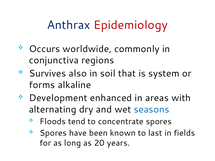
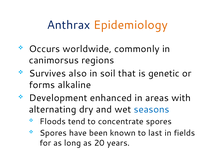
Epidemiology colour: red -> orange
conjunctiva: conjunctiva -> canimorsus
system: system -> genetic
